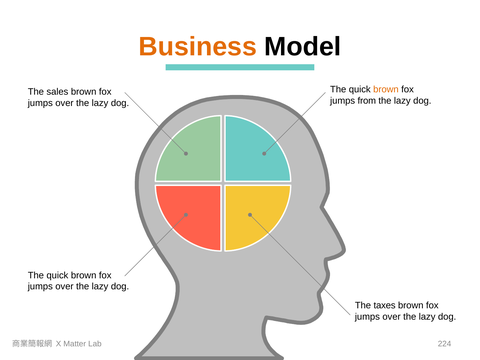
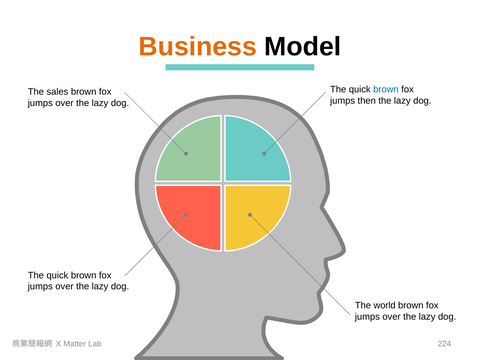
brown at (386, 90) colour: orange -> blue
from: from -> then
taxes: taxes -> world
